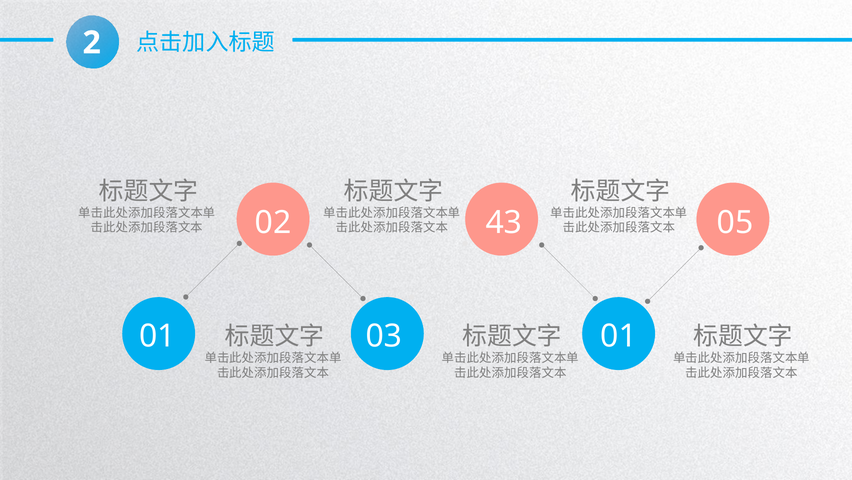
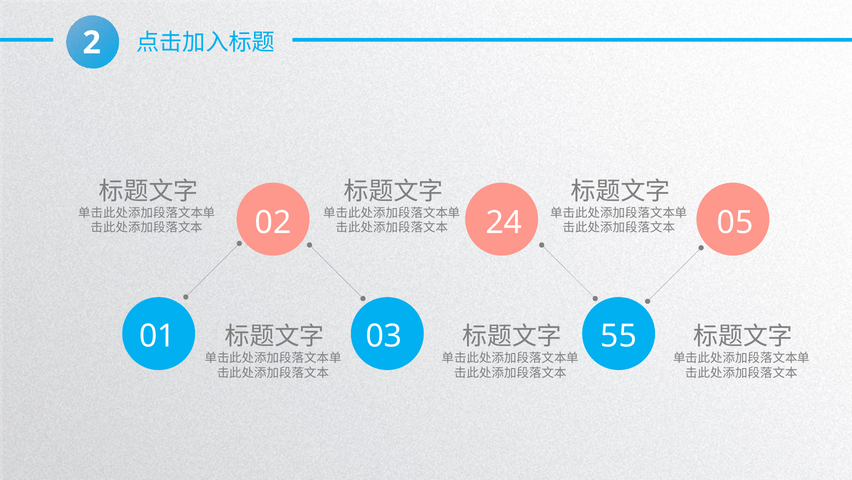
43: 43 -> 24
03 01: 01 -> 55
